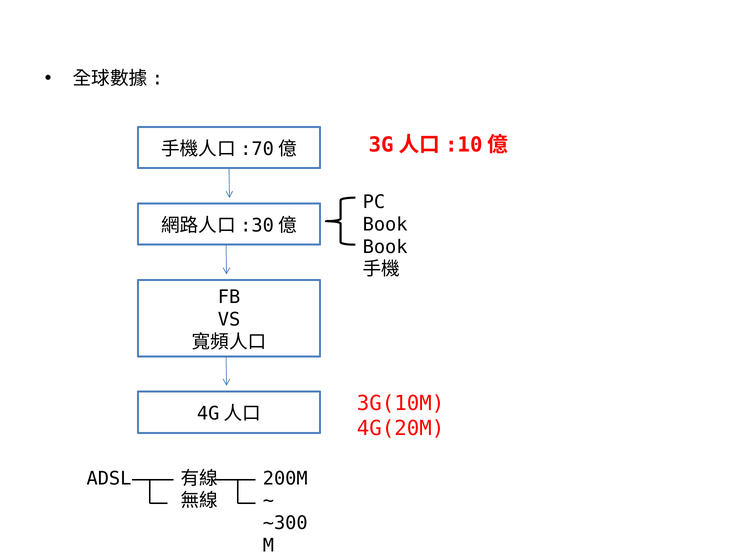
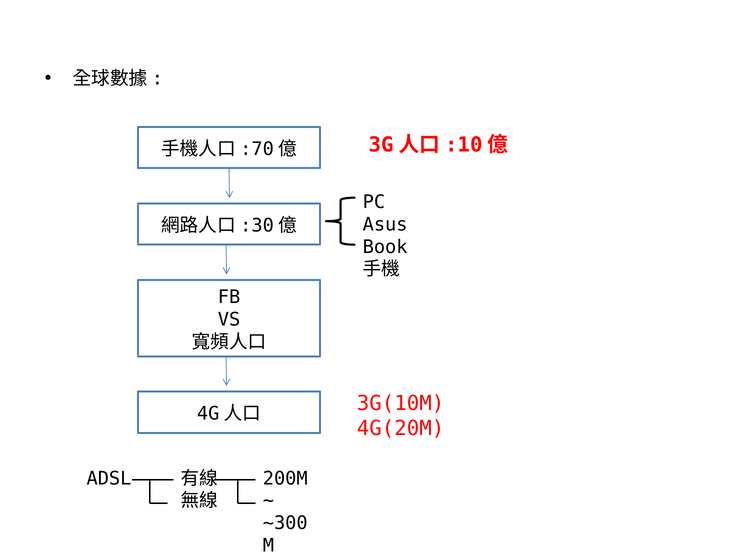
Book at (385, 224): Book -> Asus
